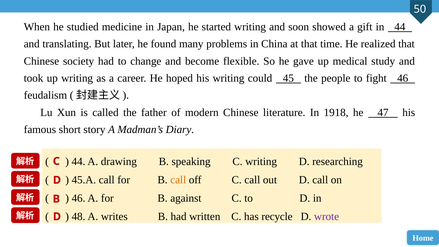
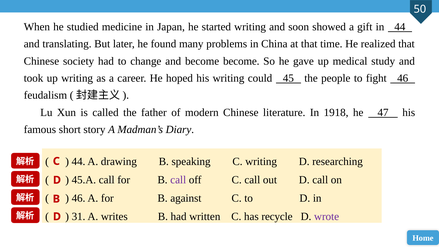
become flexible: flexible -> become
call at (178, 180) colour: orange -> purple
48: 48 -> 31
